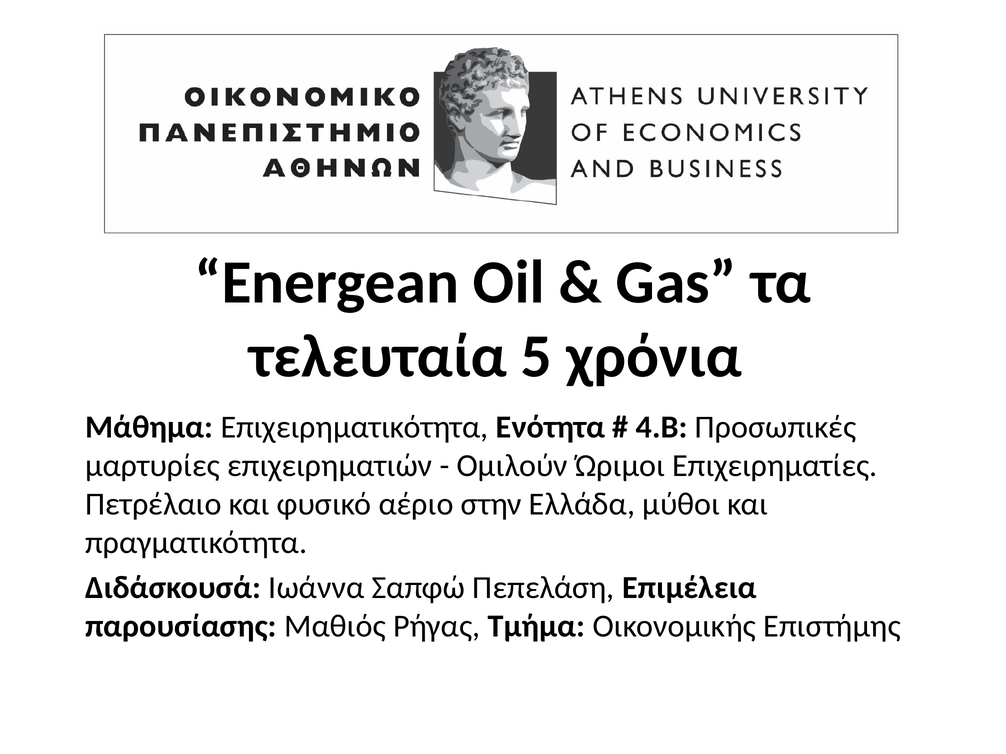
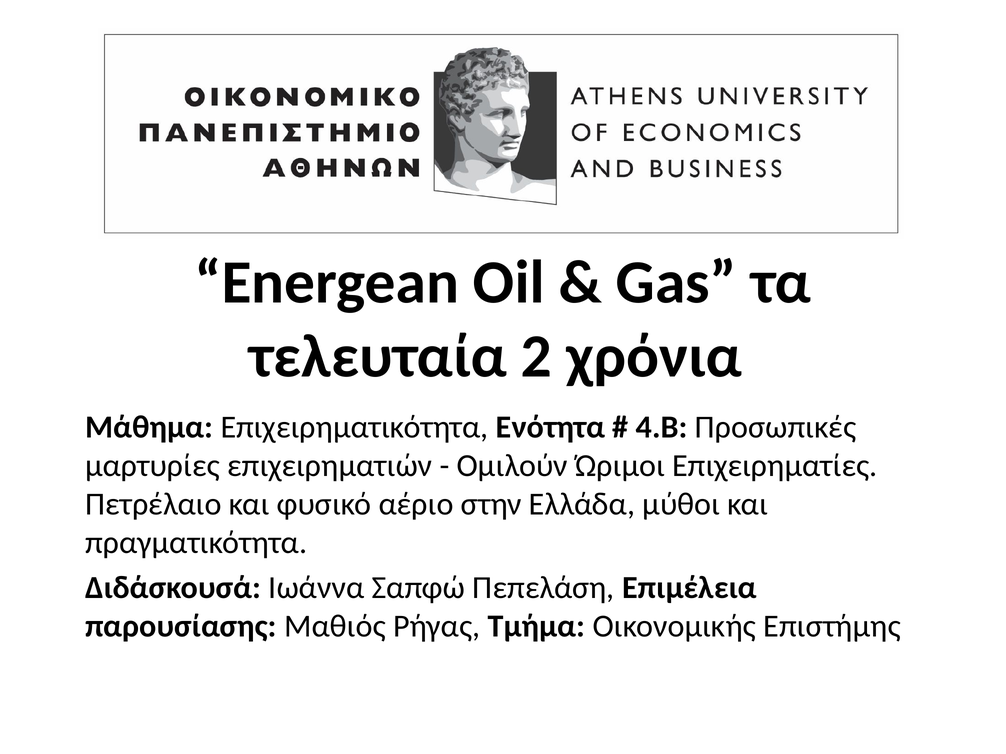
5: 5 -> 2
